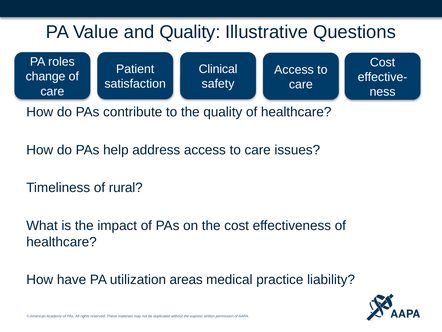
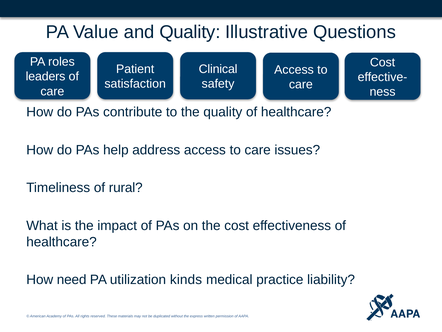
change: change -> leaders
have: have -> need
areas: areas -> kinds
